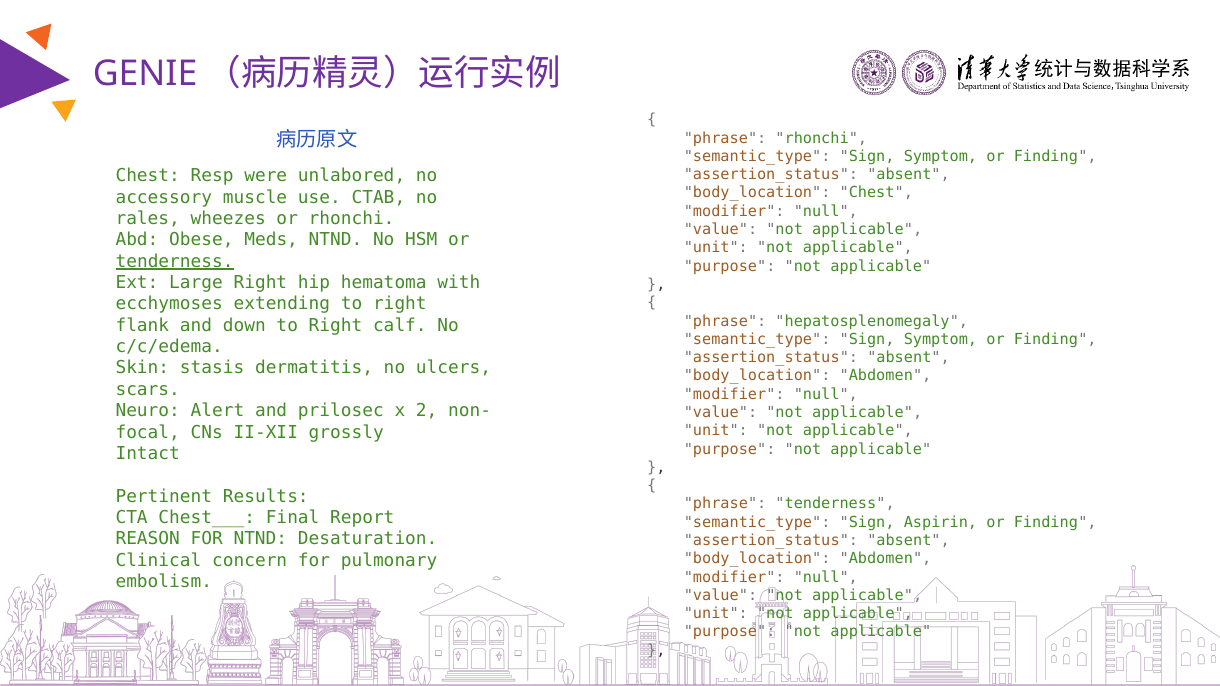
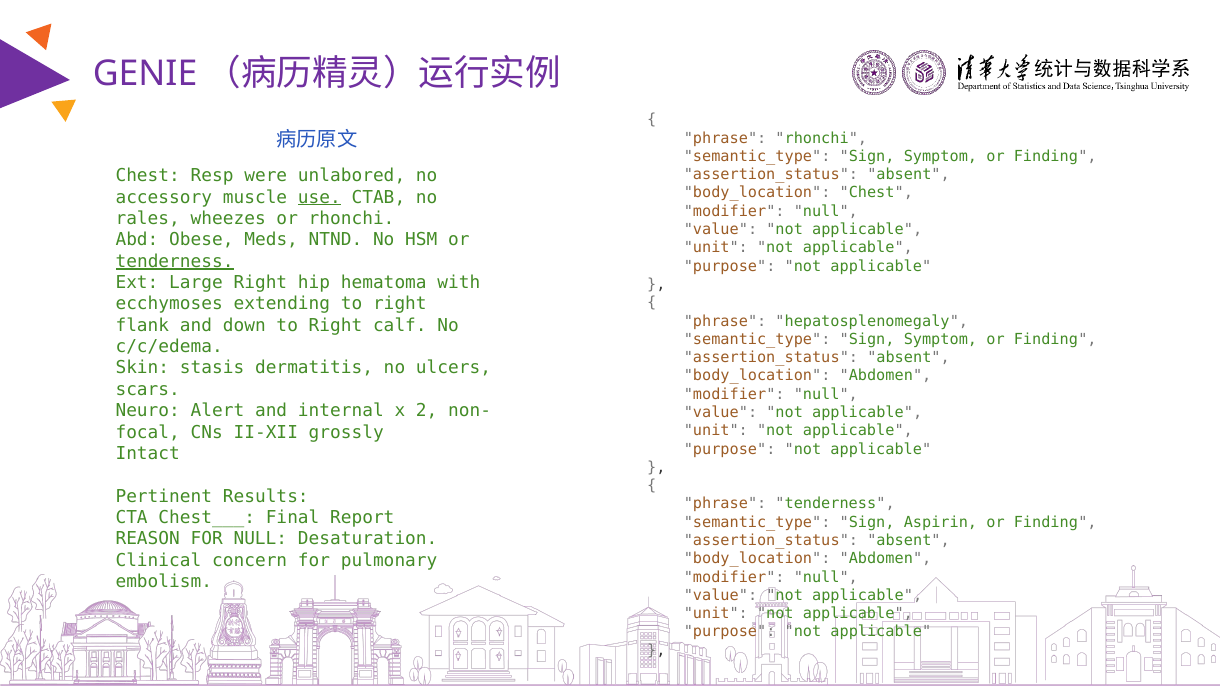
use underline: none -> present
prilosec: prilosec -> internal
FOR NTND: NTND -> NULL
